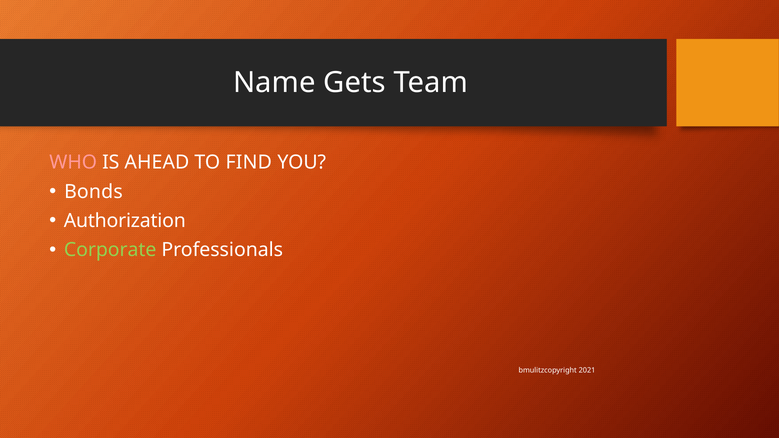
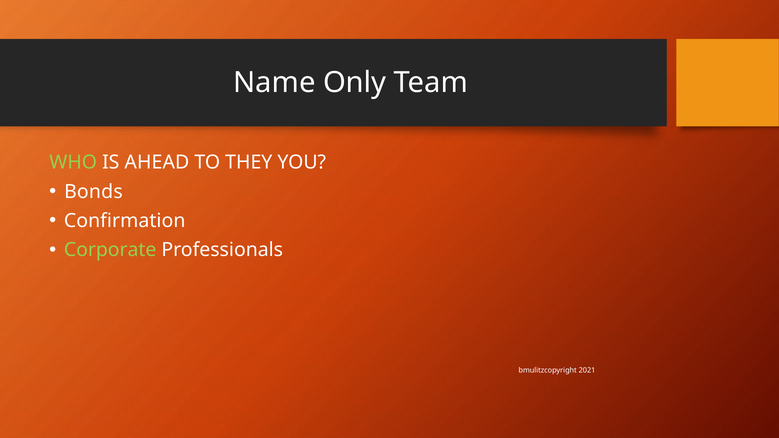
Gets: Gets -> Only
WHO colour: pink -> light green
FIND: FIND -> THEY
Authorization: Authorization -> Confirmation
